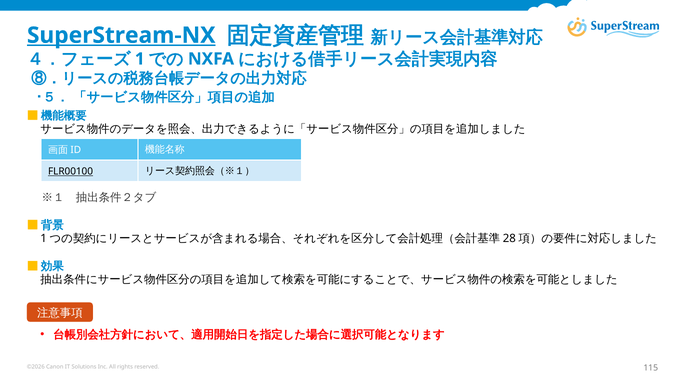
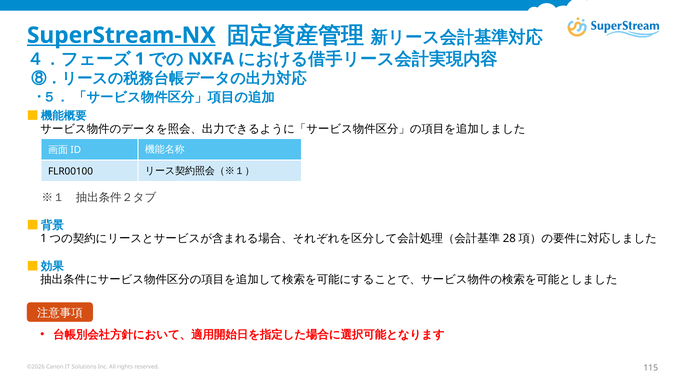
FLR00100 underline: present -> none
